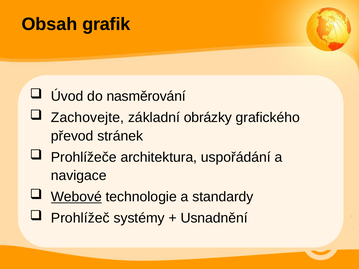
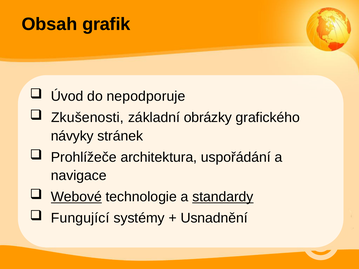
nasměrování: nasměrování -> nepodporuje
Zachovejte: Zachovejte -> Zkušenosti
převod: převod -> návyky
standardy underline: none -> present
Prohlížeč: Prohlížeč -> Fungující
